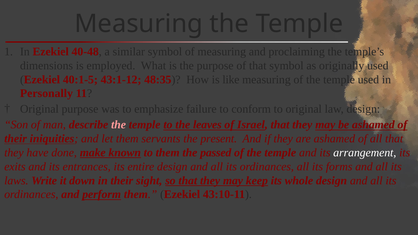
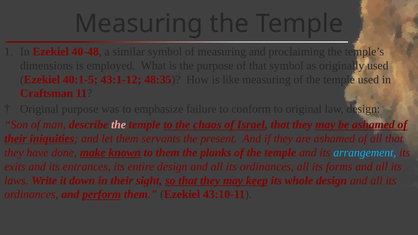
Personally: Personally -> Craftsman
leaves: leaves -> chaos
passed: passed -> planks
arrangement colour: white -> light blue
